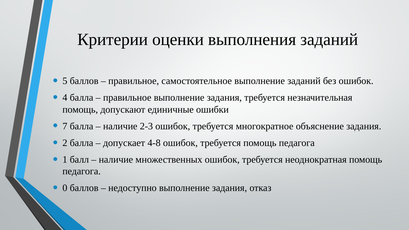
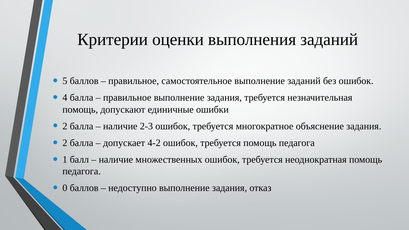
7 at (65, 126): 7 -> 2
4-8: 4-8 -> 4-2
